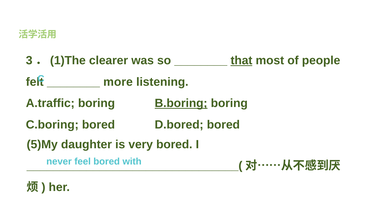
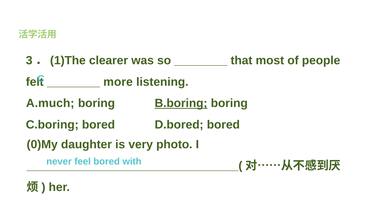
that underline: present -> none
A.traffic: A.traffic -> A.much
5)My: 5)My -> 0)My
very bored: bored -> photo
